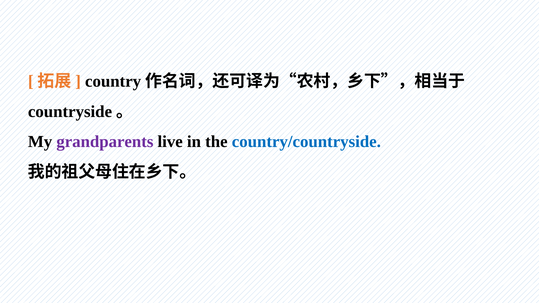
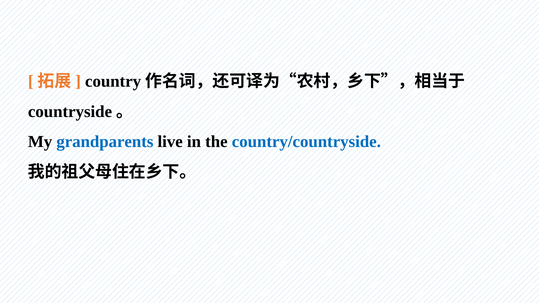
grandparents colour: purple -> blue
